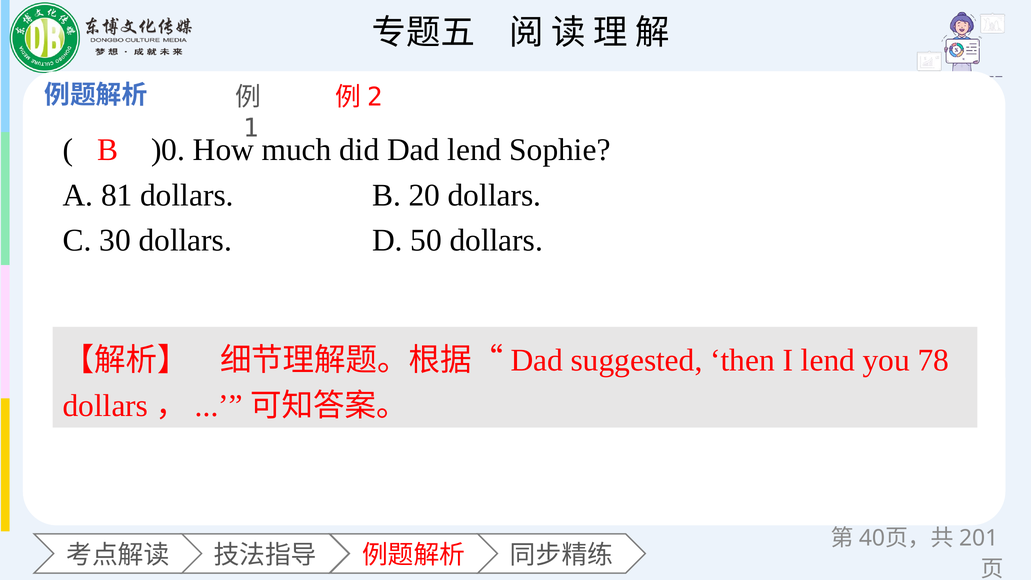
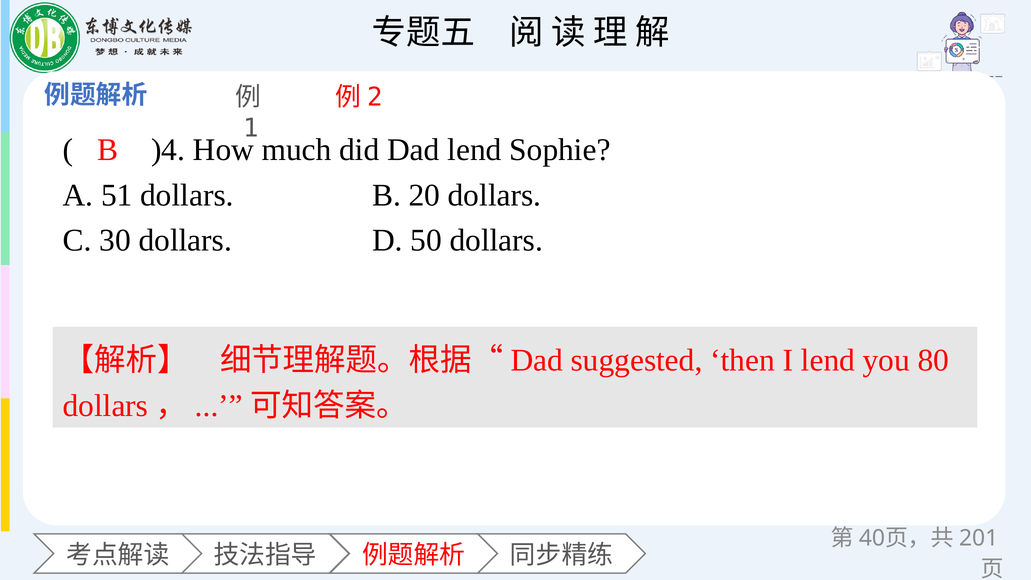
)0: )0 -> )4
81: 81 -> 51
78: 78 -> 80
